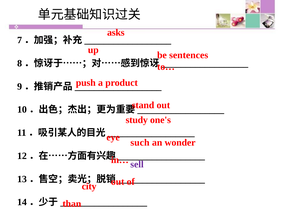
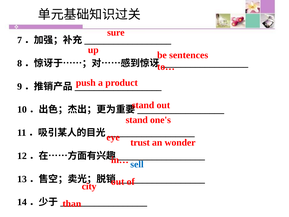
asks: asks -> sure
study at (137, 120): study -> stand
such: such -> trust
sell colour: purple -> blue
